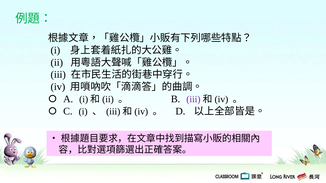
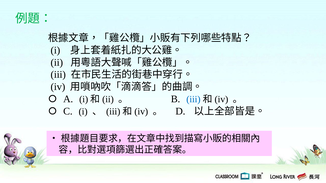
iii at (193, 99) colour: purple -> blue
